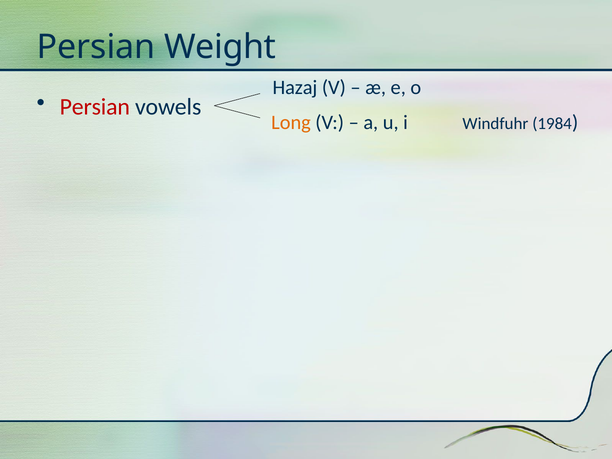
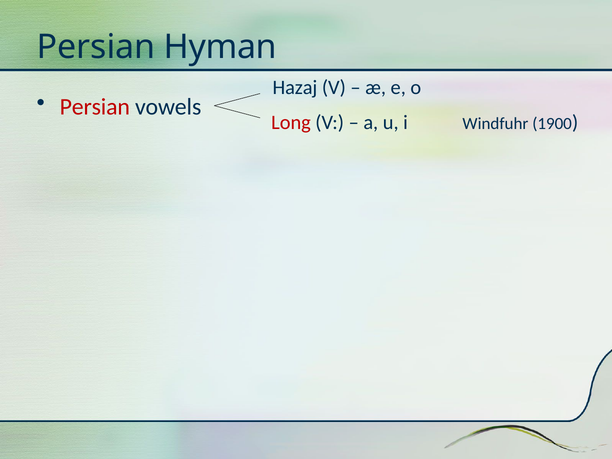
Weight: Weight -> Hyman
Long colour: orange -> red
1984: 1984 -> 1900
